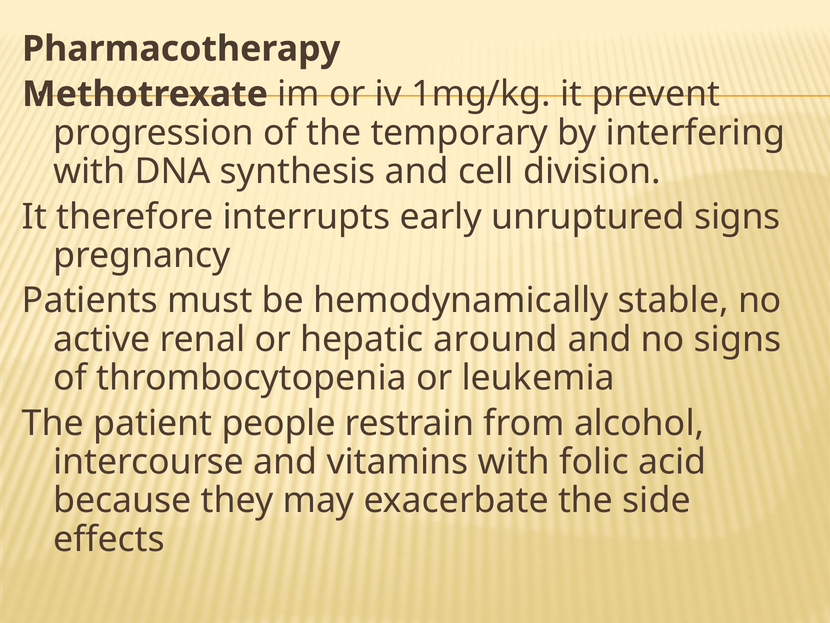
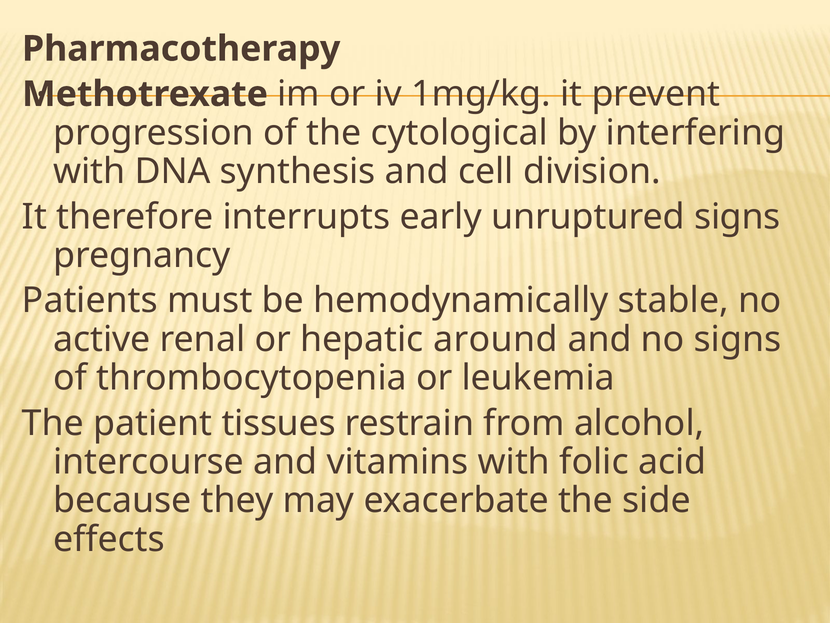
temporary: temporary -> cytological
people: people -> tissues
